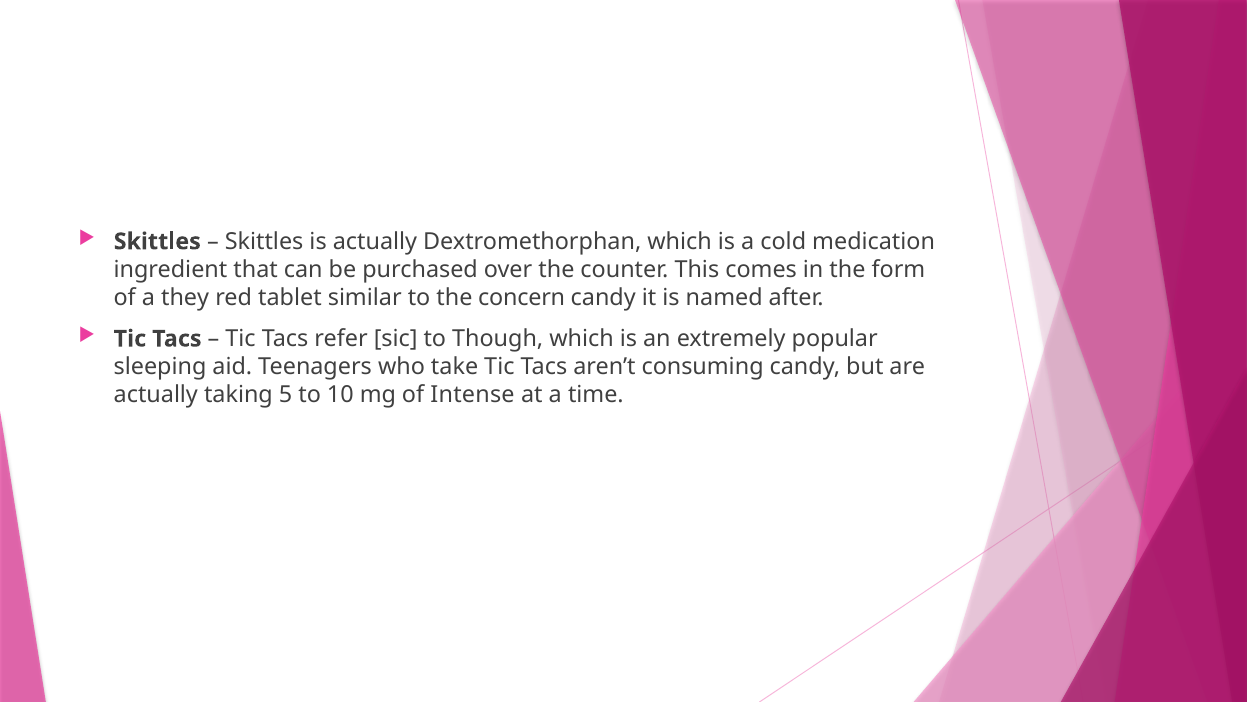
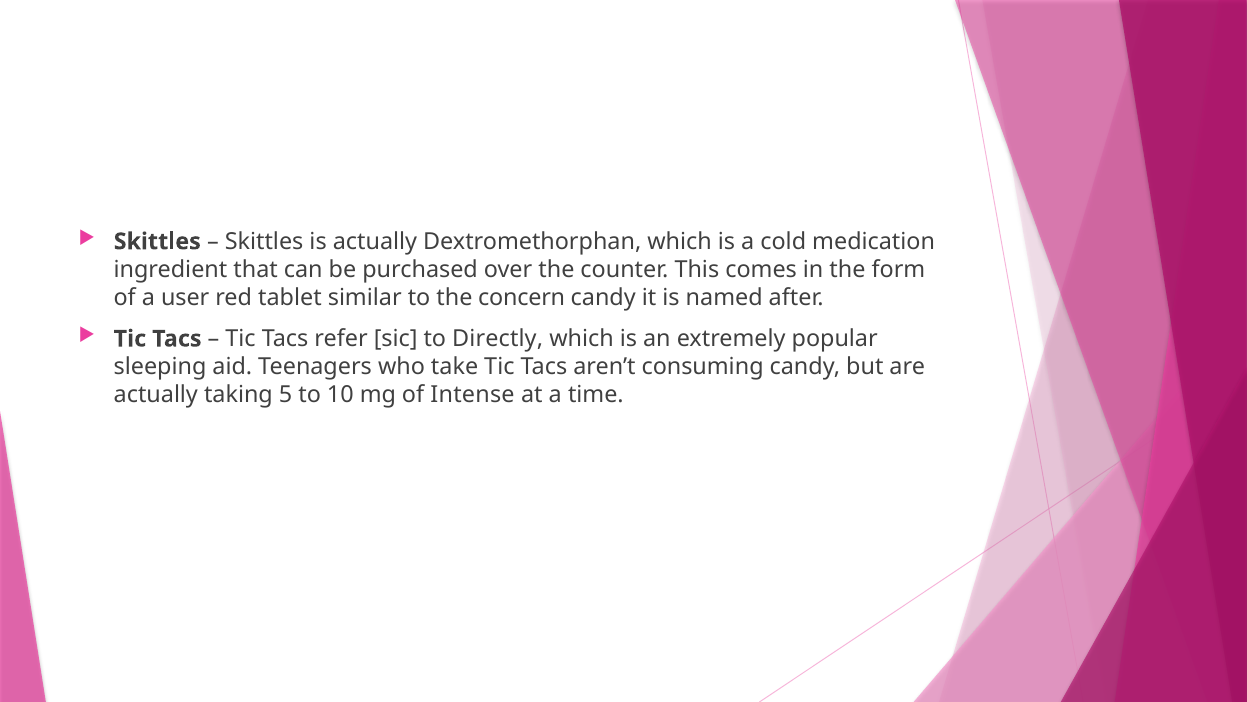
they: they -> user
Though: Though -> Directly
